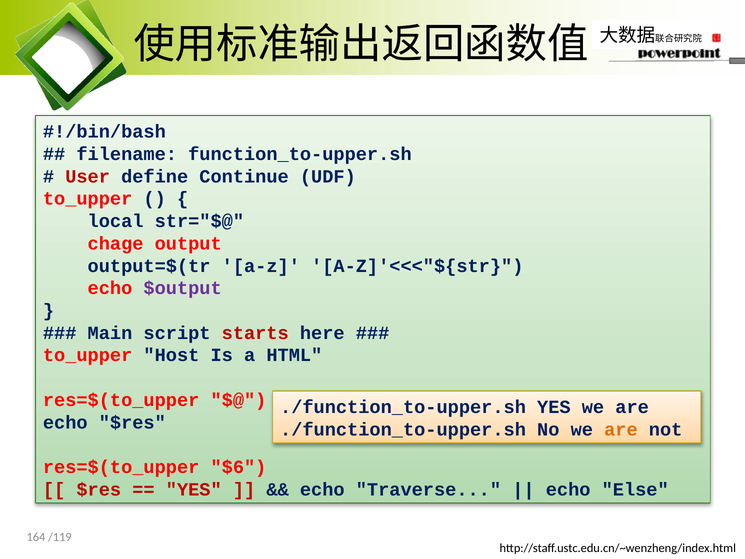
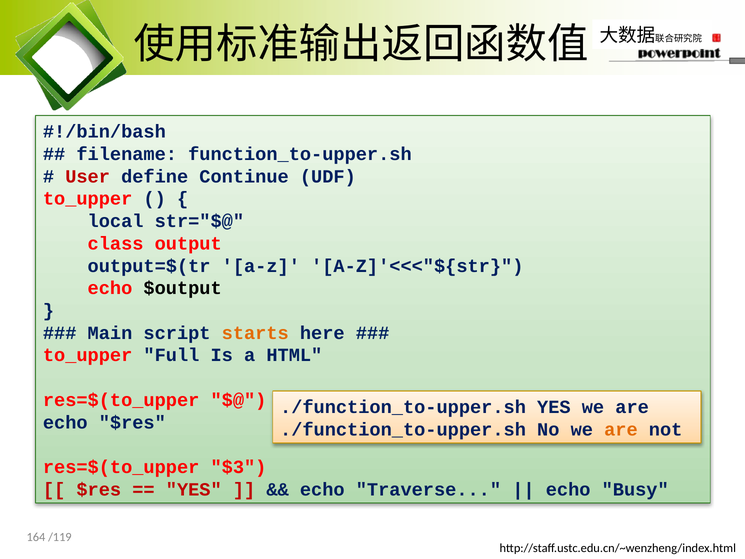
chage: chage -> class
$output colour: purple -> black
starts colour: red -> orange
Host: Host -> Full
$6: $6 -> $3
Else: Else -> Busy
